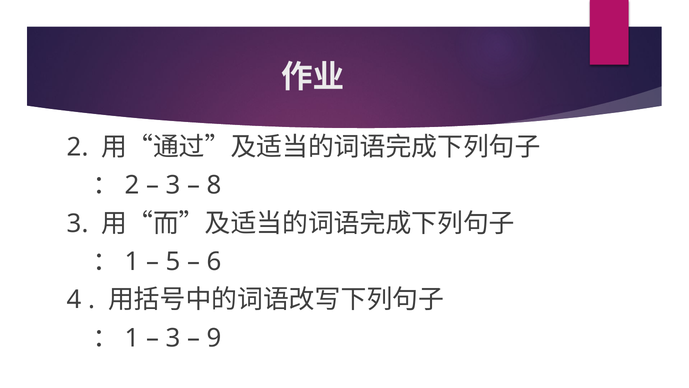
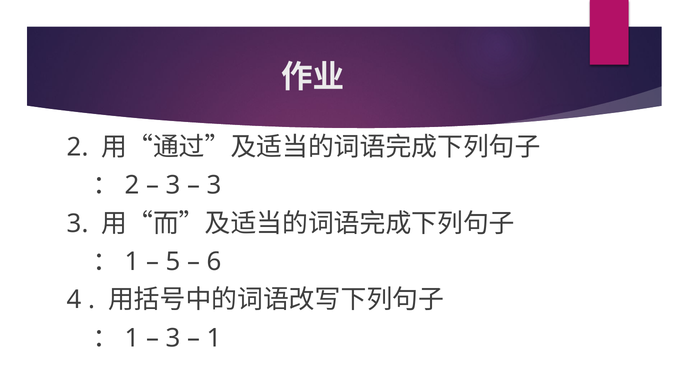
8 at (214, 185): 8 -> 3
9 at (214, 338): 9 -> 1
